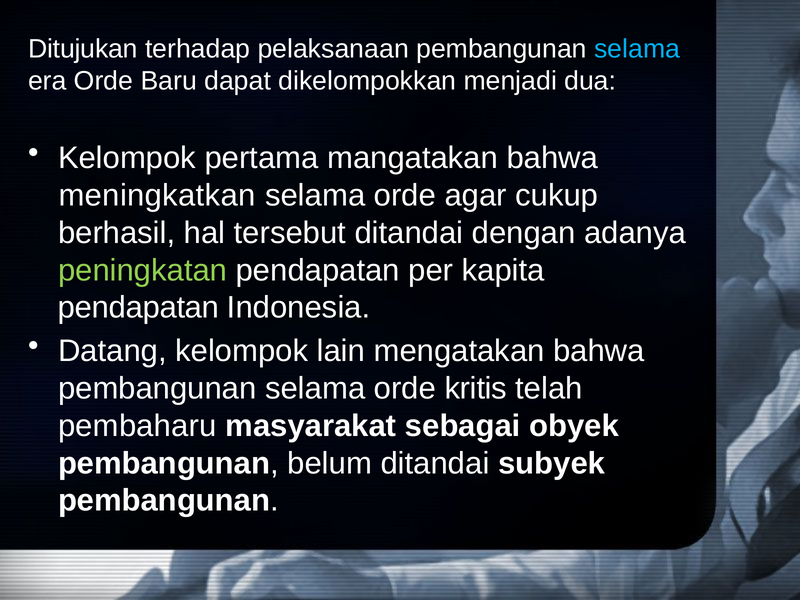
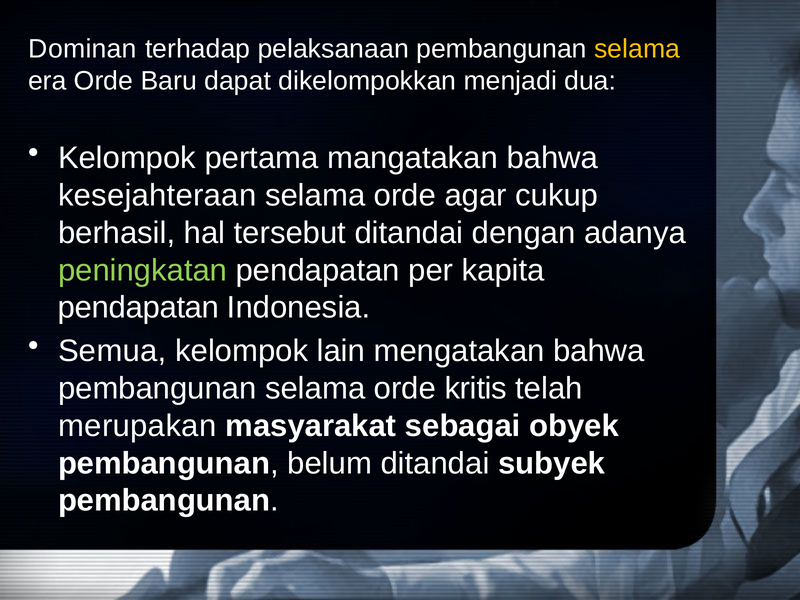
Ditujukan: Ditujukan -> Dominan
selama at (637, 49) colour: light blue -> yellow
meningkatkan: meningkatkan -> kesejahteraan
Datang: Datang -> Semua
pembaharu: pembaharu -> merupakan
